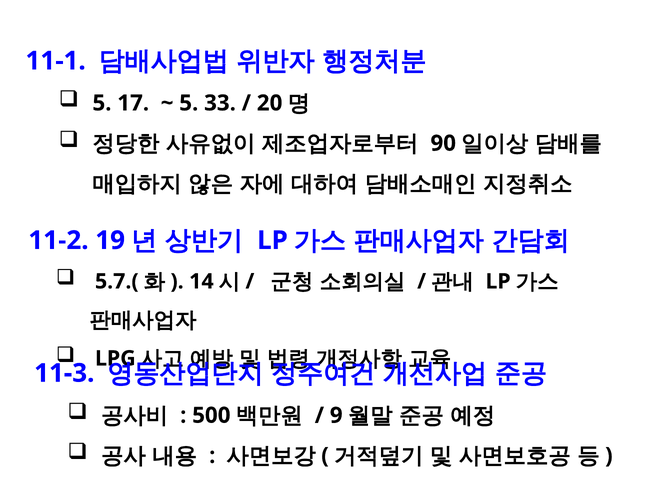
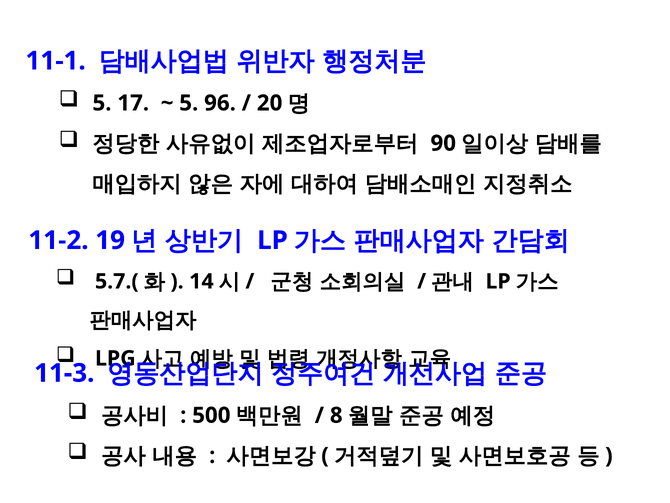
33: 33 -> 96
9: 9 -> 8
